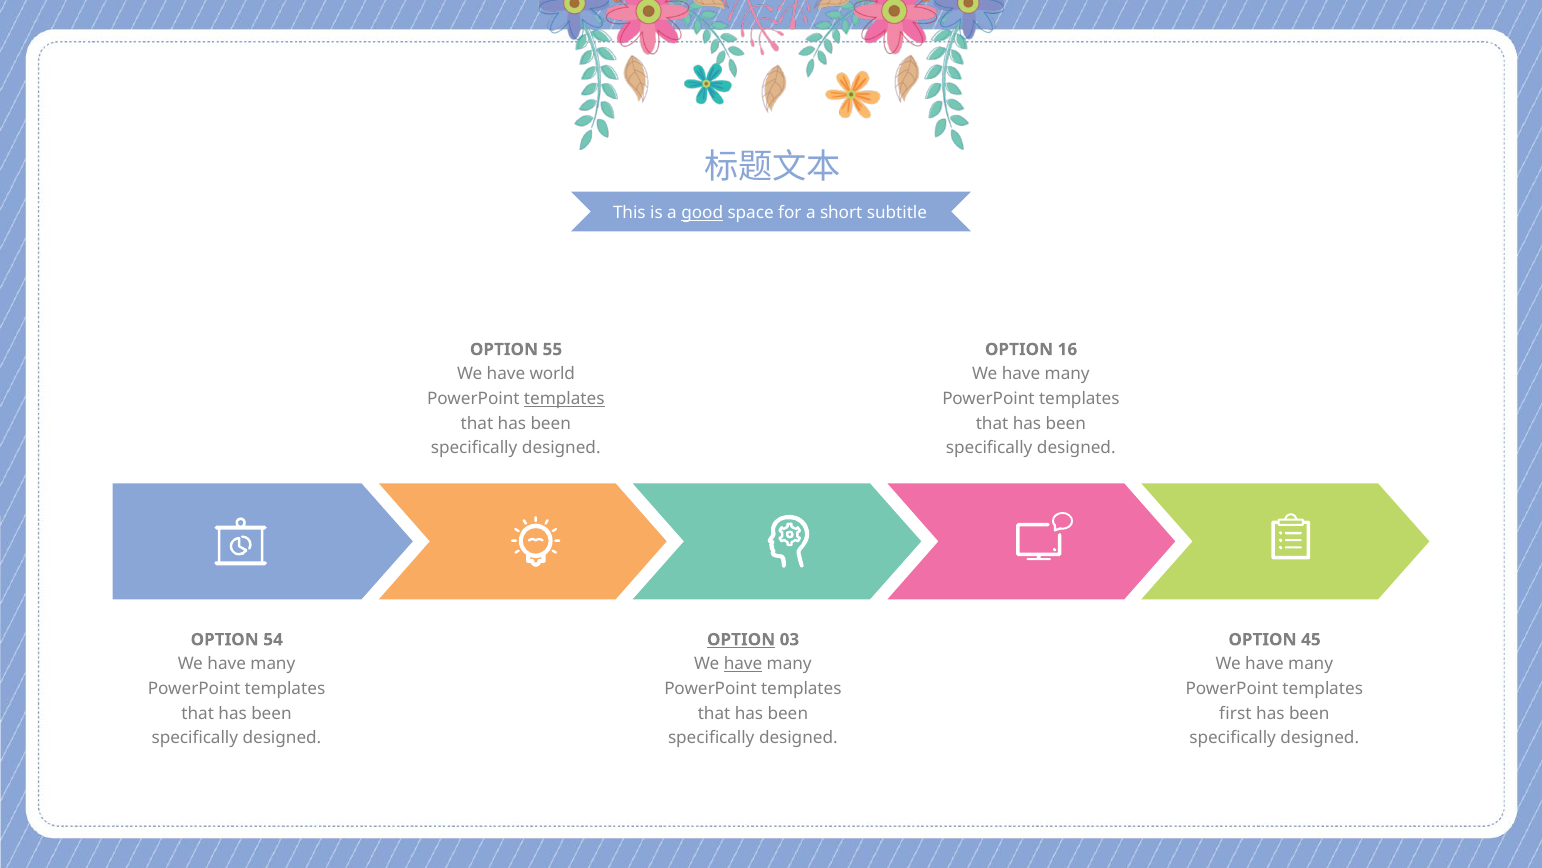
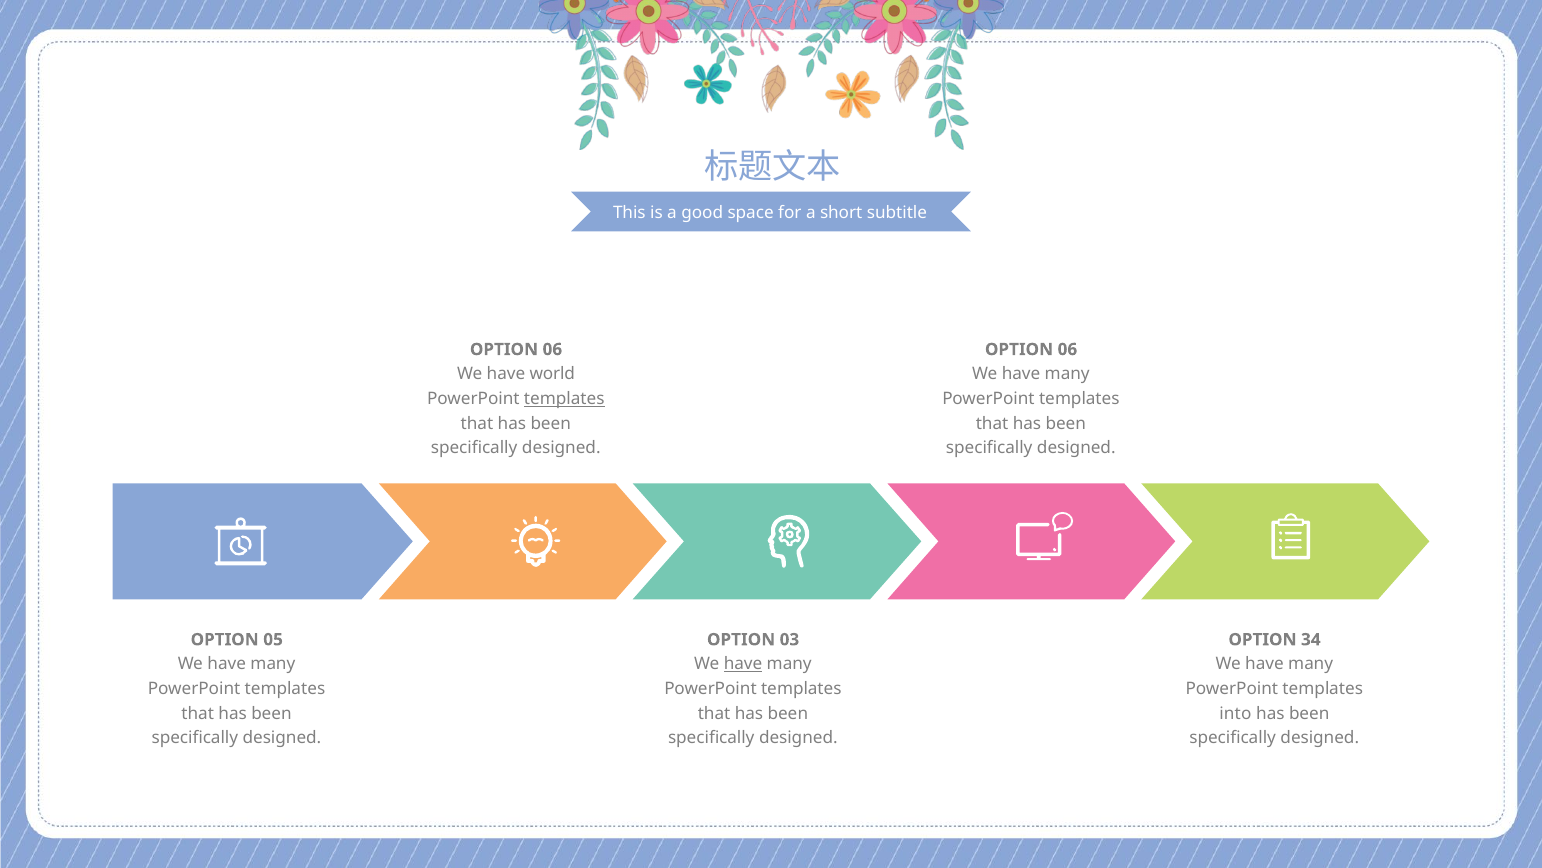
good underline: present -> none
55 at (552, 349): 55 -> 06
16 at (1067, 349): 16 -> 06
54: 54 -> 05
OPTION at (741, 639) underline: present -> none
45: 45 -> 34
first: first -> into
